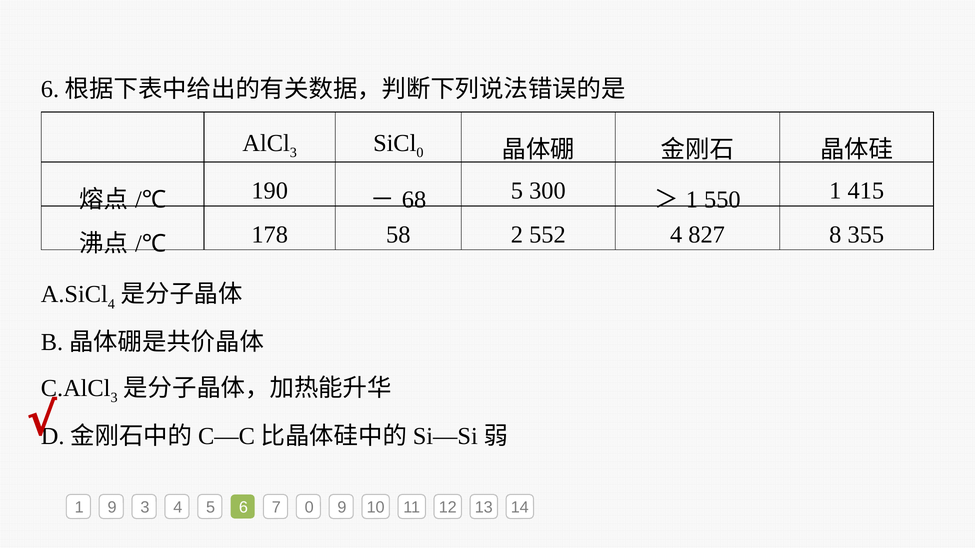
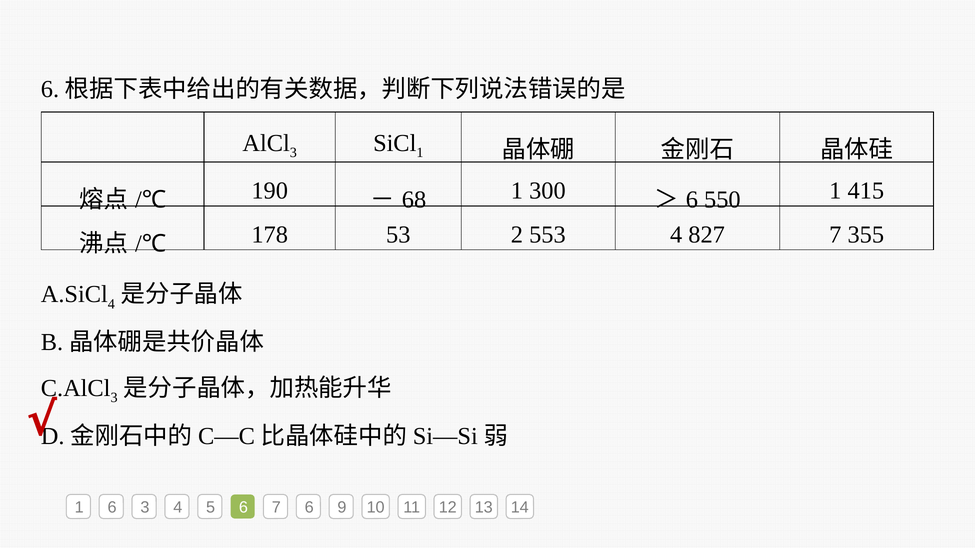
0 at (420, 153): 0 -> 1
5 at (517, 191): 5 -> 1
1 at (692, 200): 1 -> 6
58: 58 -> 53
552: 552 -> 553
827 8: 8 -> 7
1 9: 9 -> 6
7 0: 0 -> 6
